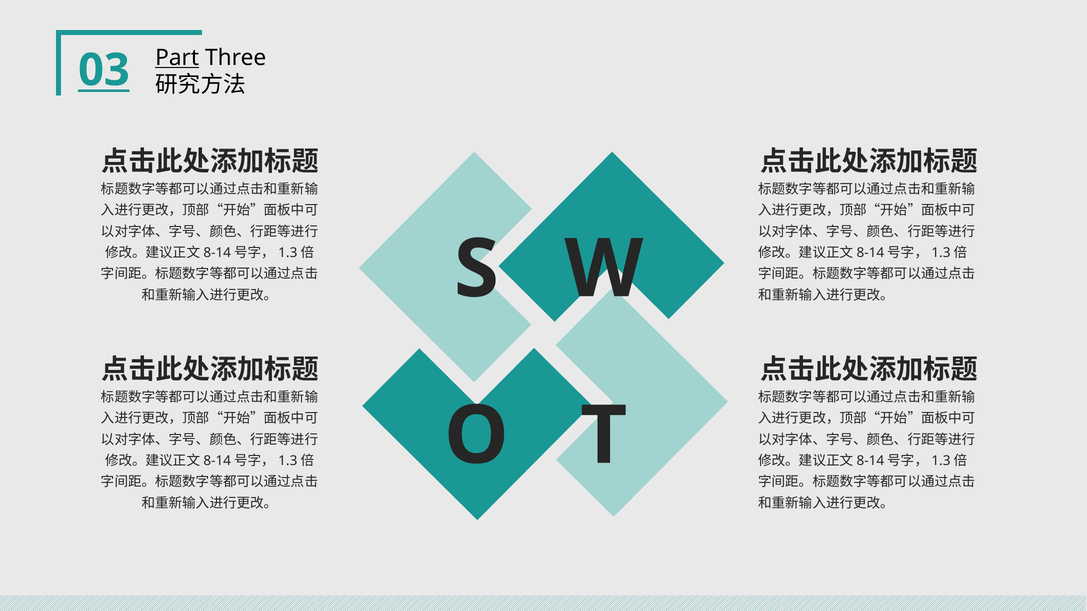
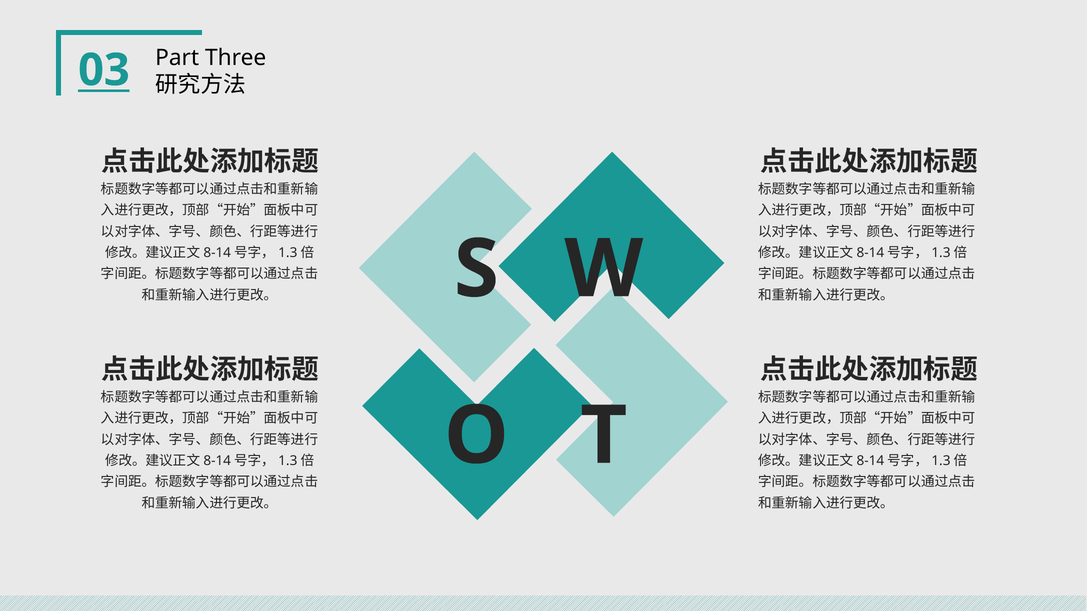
Part underline: present -> none
